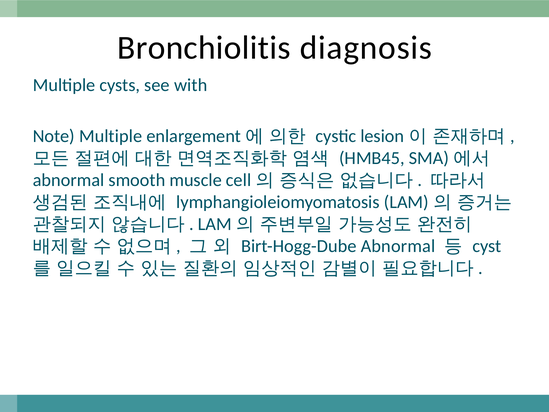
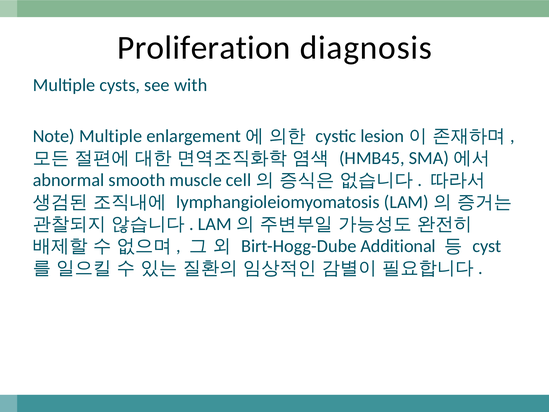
Bronchiolitis: Bronchiolitis -> Proliferation
Birt-Hogg-Dube Abnormal: Abnormal -> Additional
